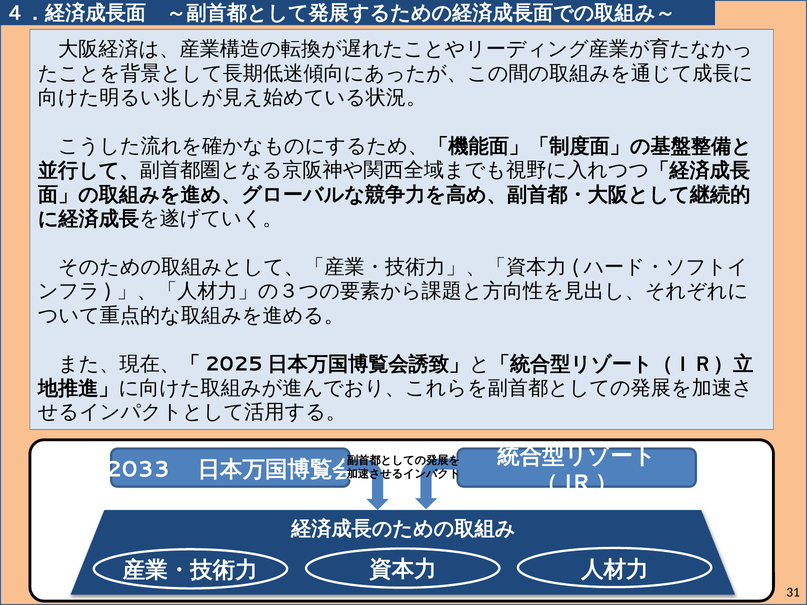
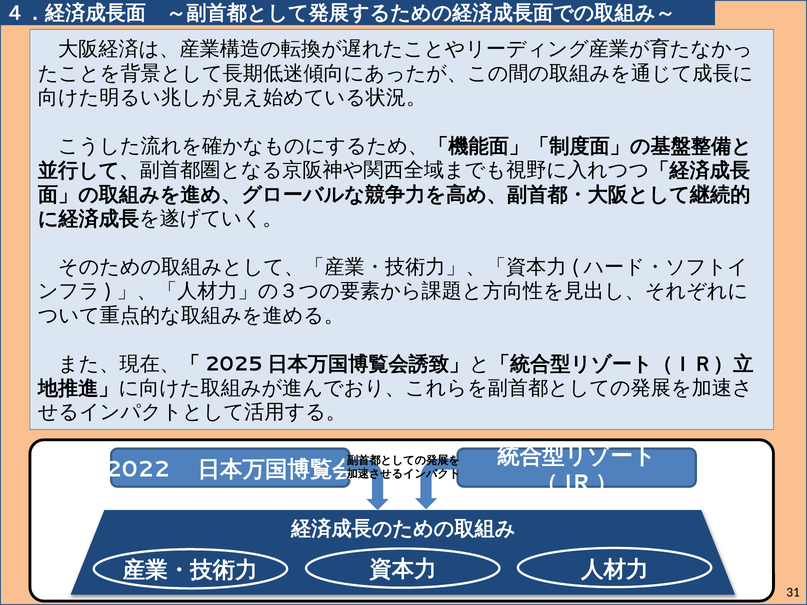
2033: 2033 -> 2022
